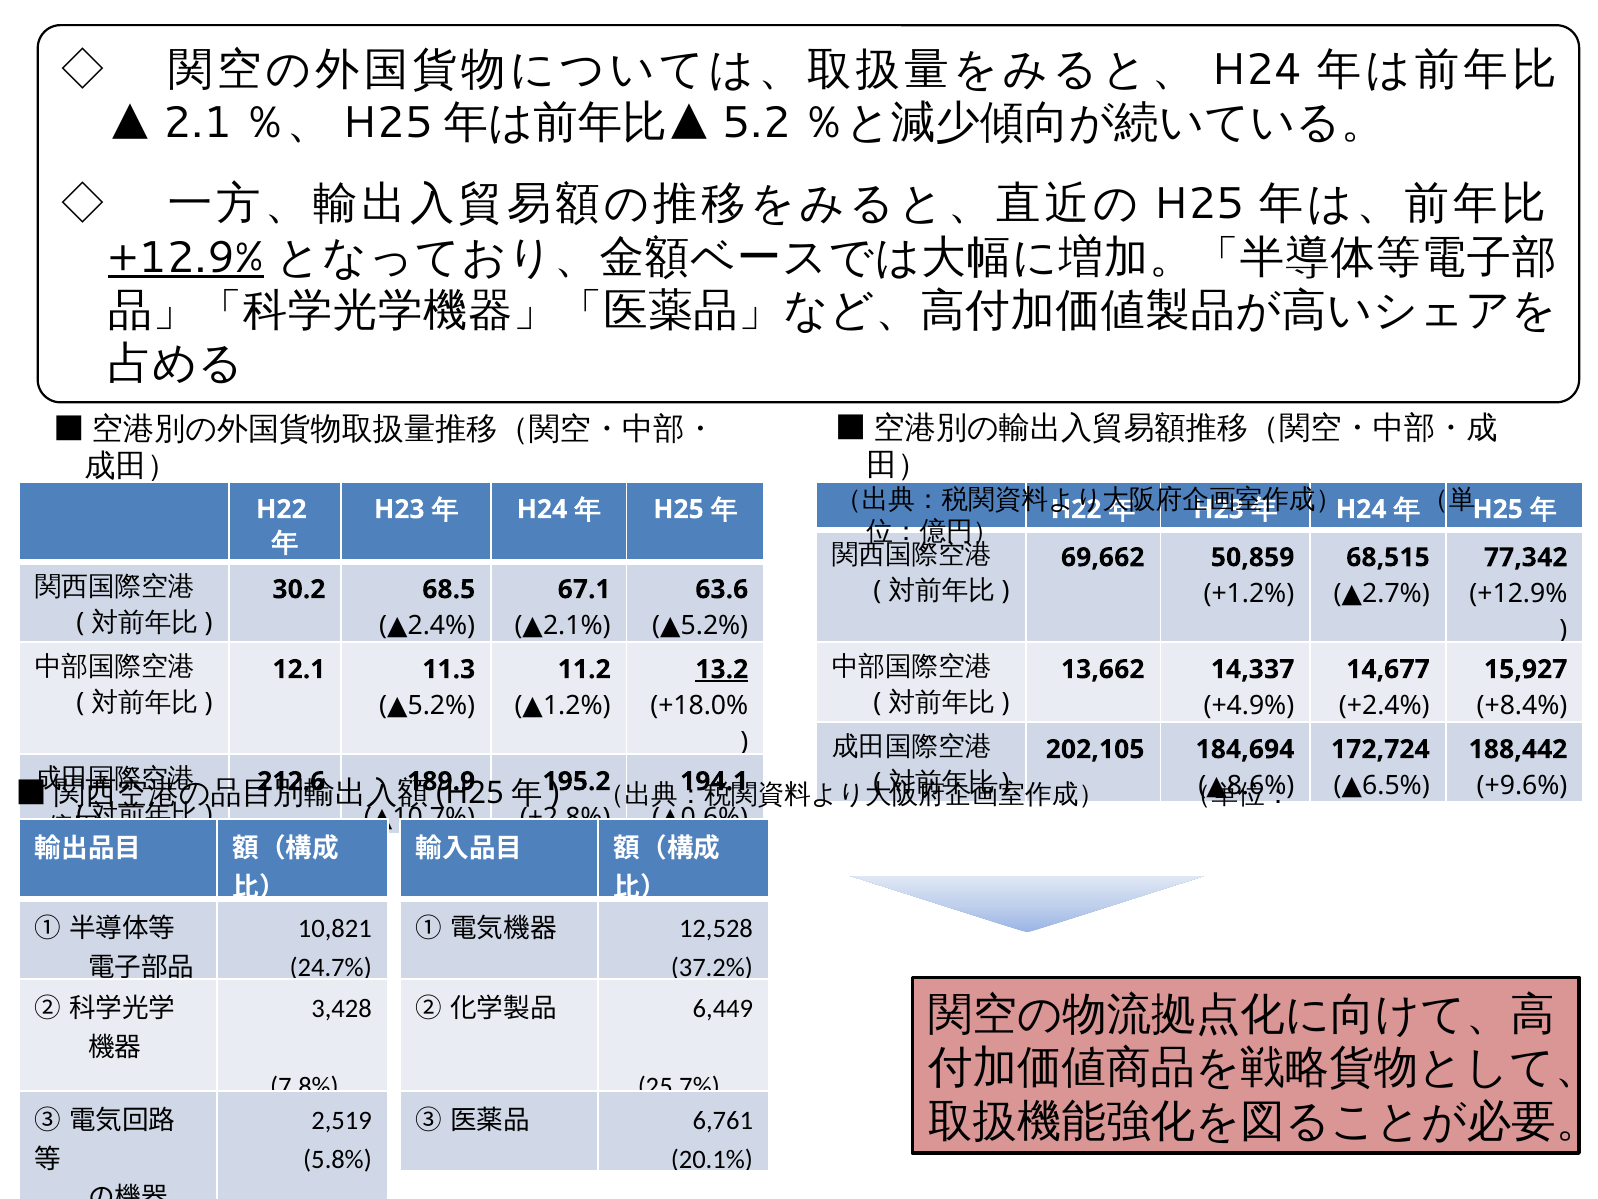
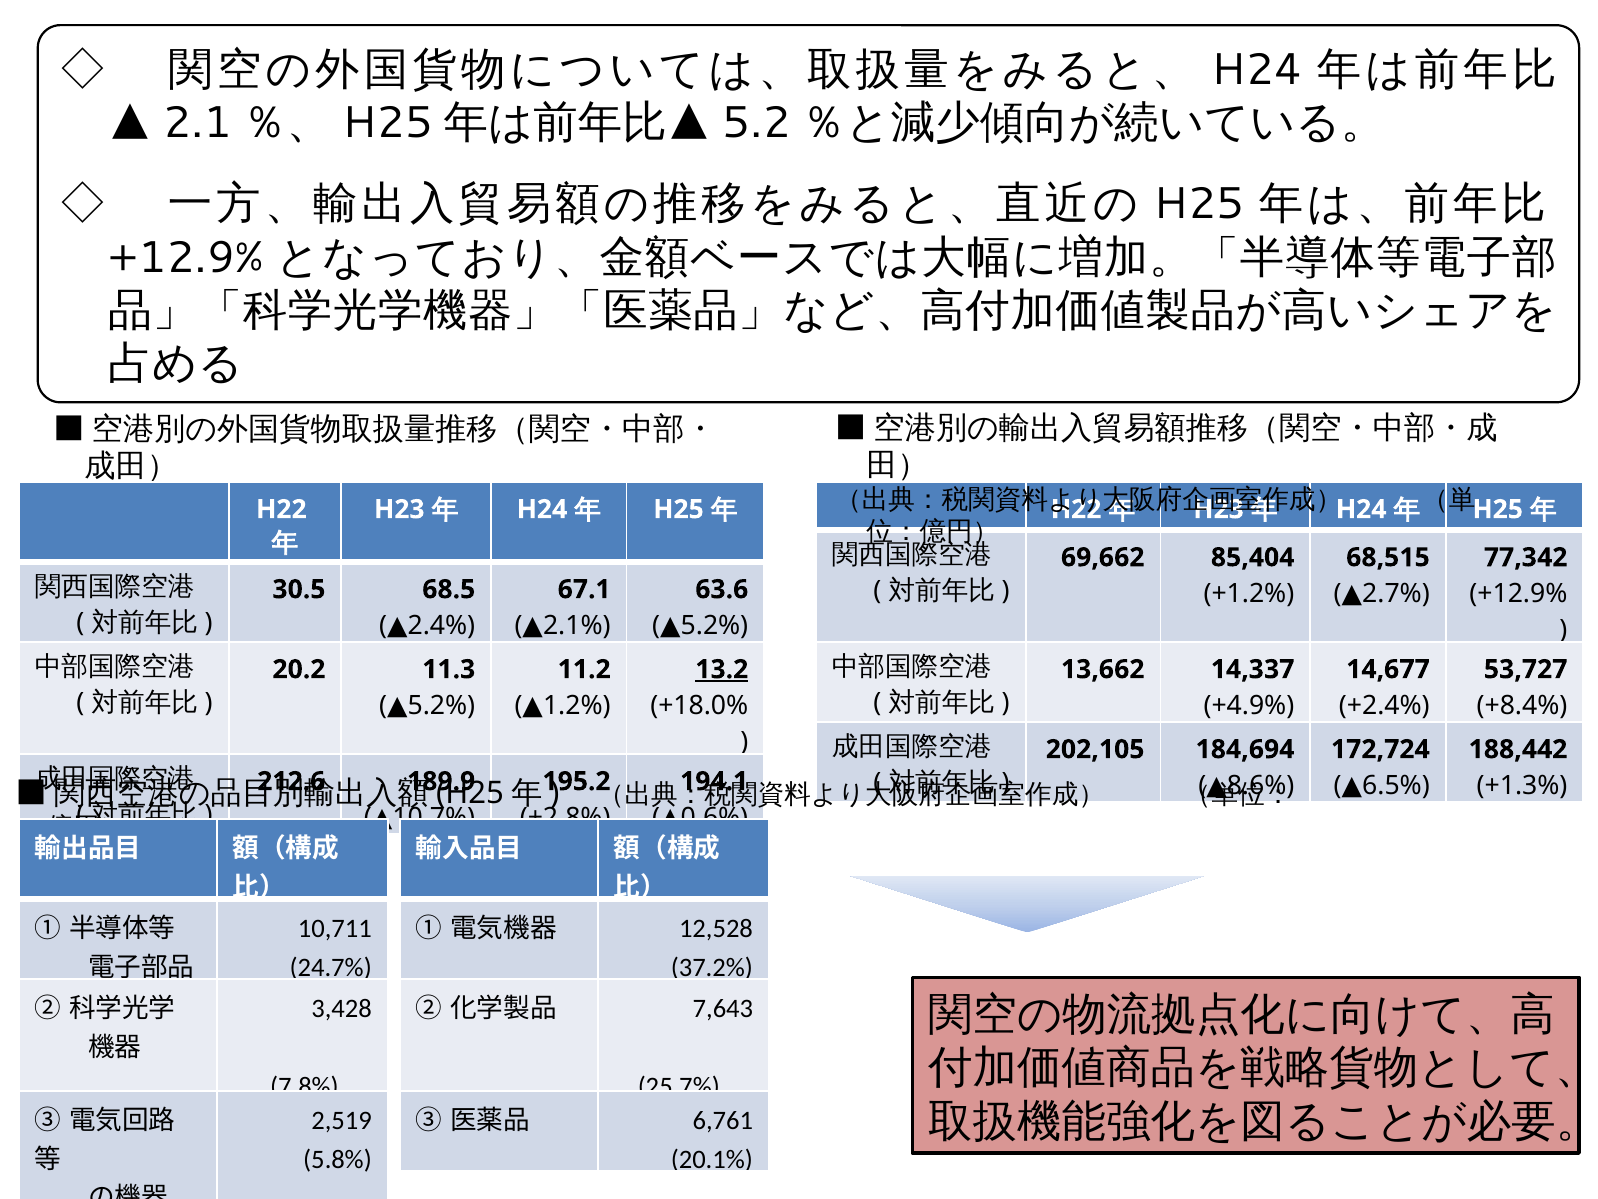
+12.9% at (186, 257) underline: present -> none
50,859: 50,859 -> 85,404
30.2: 30.2 -> 30.5
12.1: 12.1 -> 20.2
15,927: 15,927 -> 53,727
+9.6%: +9.6% -> +1.3%
10,821: 10,821 -> 10,711
6,449: 6,449 -> 7,643
